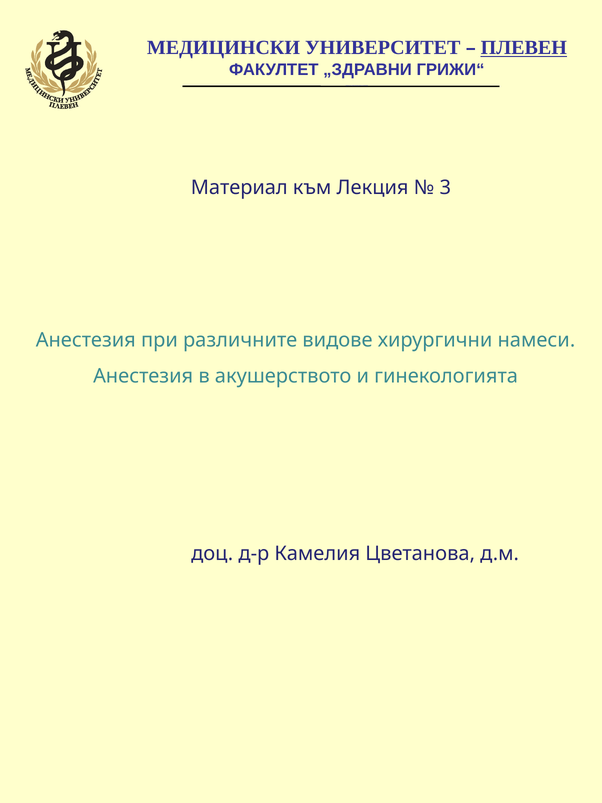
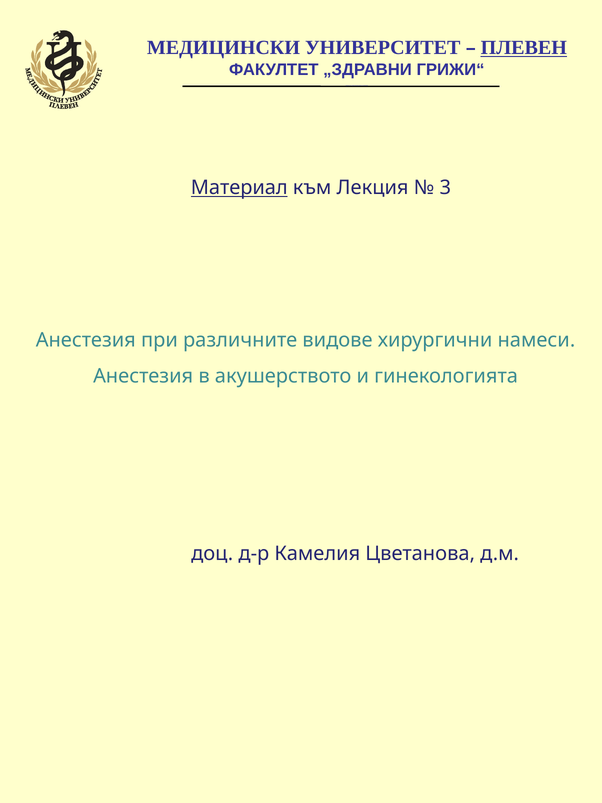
Материал underline: none -> present
